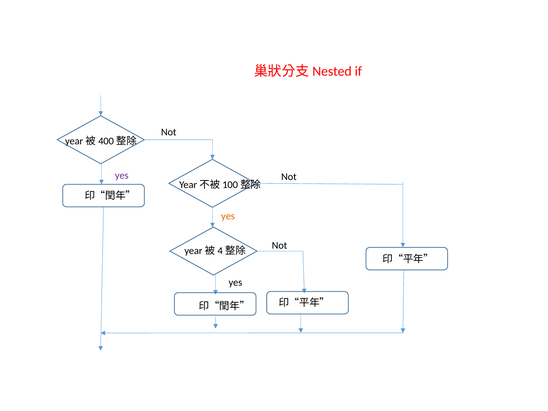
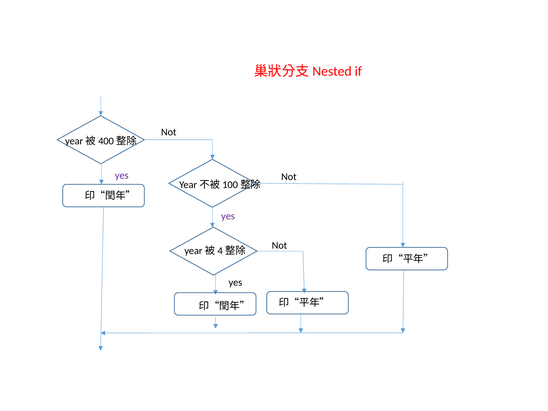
yes at (228, 216) colour: orange -> purple
